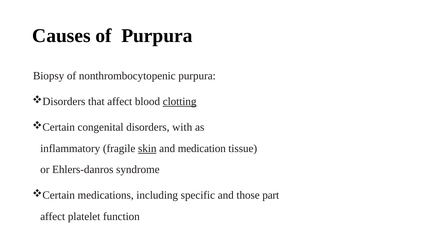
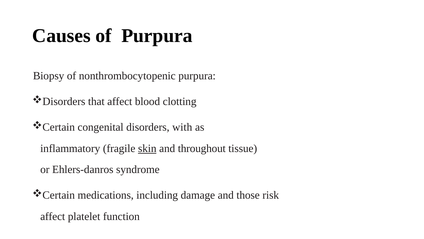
clotting underline: present -> none
medication: medication -> throughout
specific: specific -> damage
part: part -> risk
